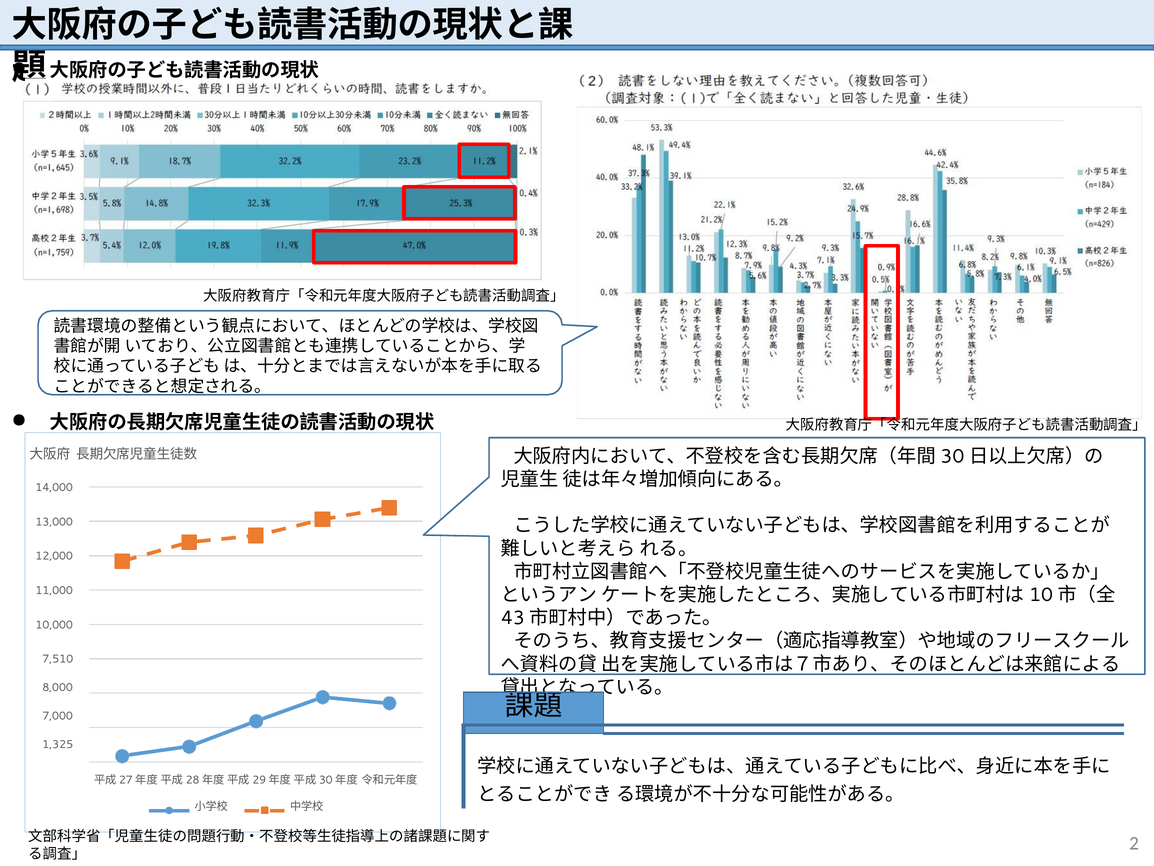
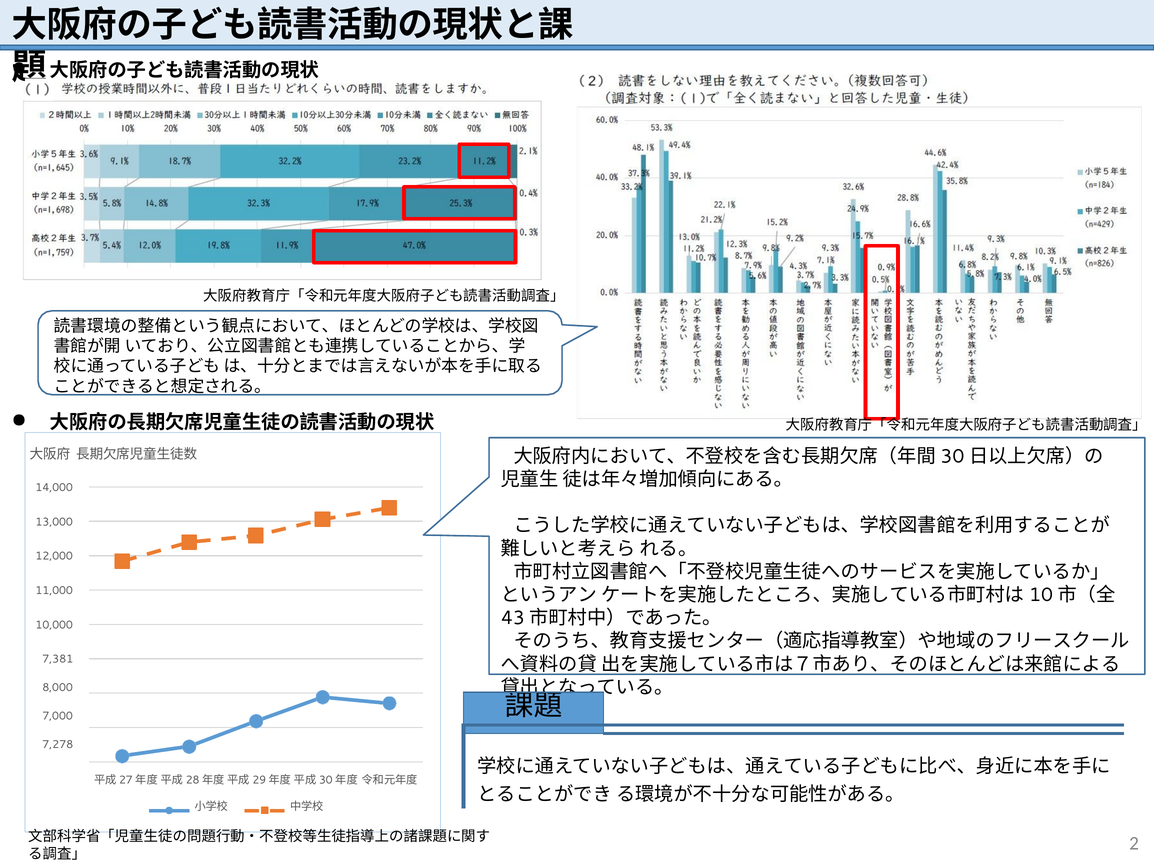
7,510: 7,510 -> 7,381
1,325: 1,325 -> 7,278
